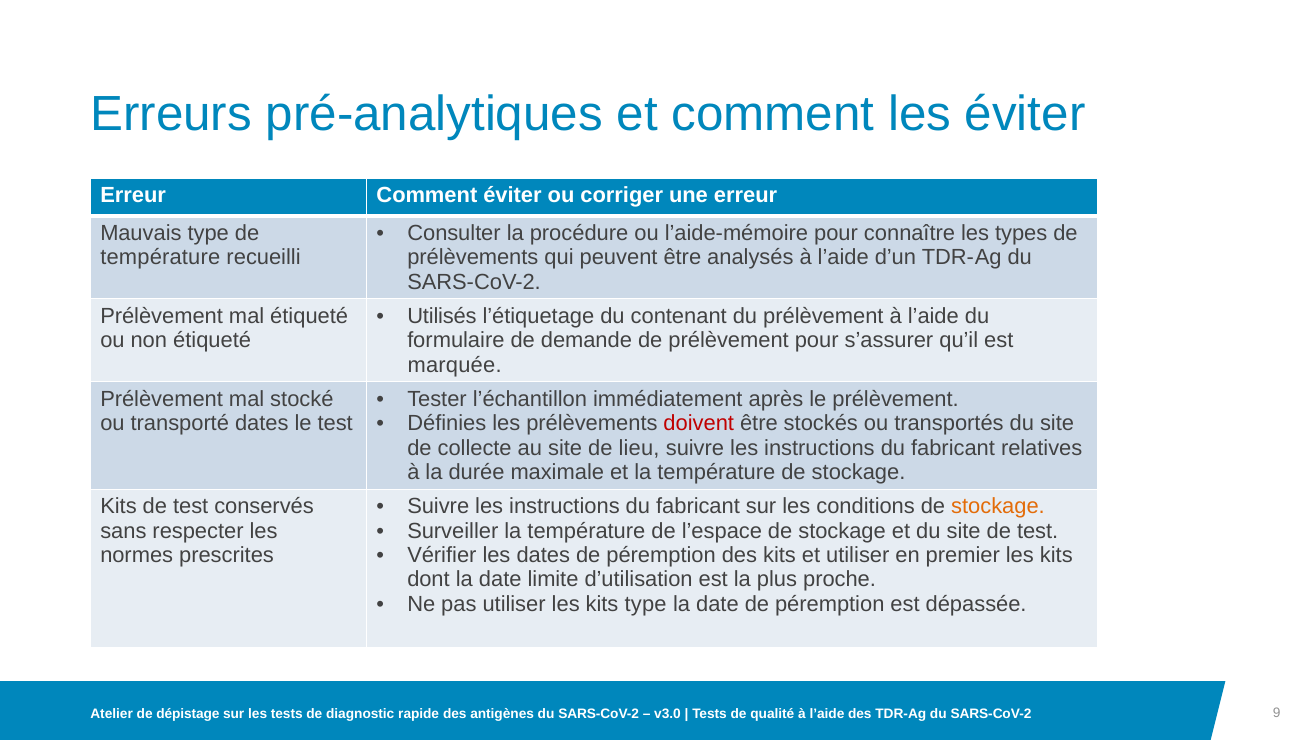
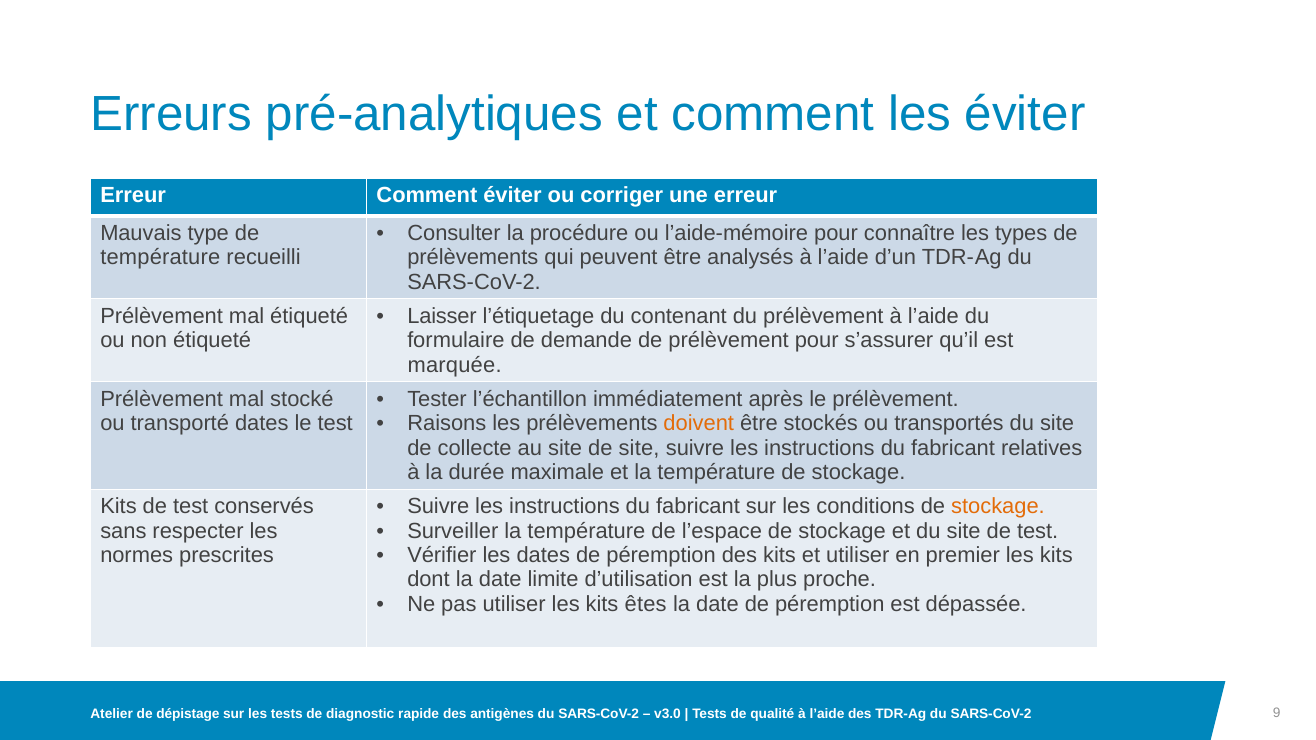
Utilisés: Utilisés -> Laisser
Définies: Définies -> Raisons
doivent colour: red -> orange
de lieu: lieu -> site
kits type: type -> êtes
